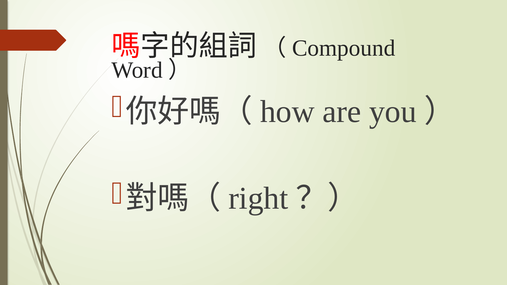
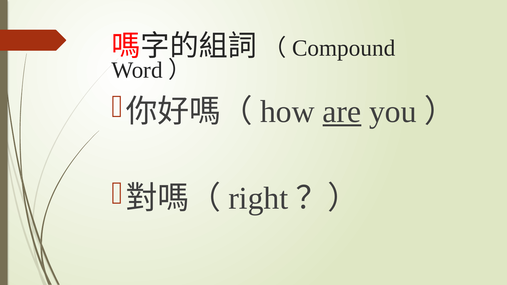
are underline: none -> present
